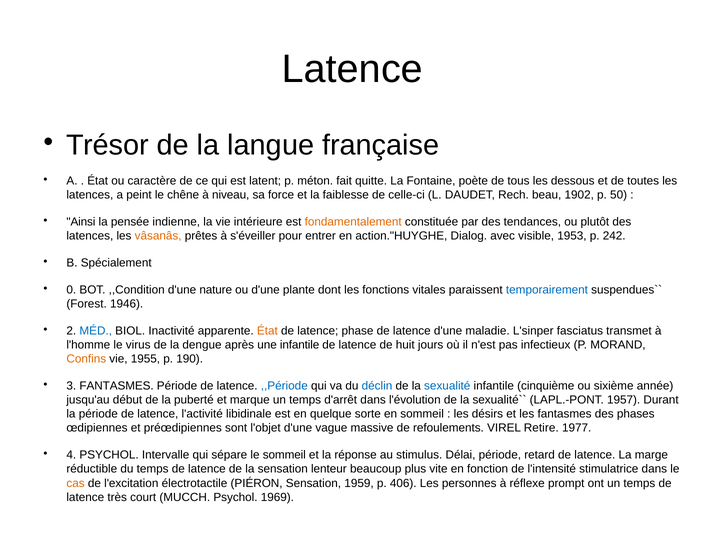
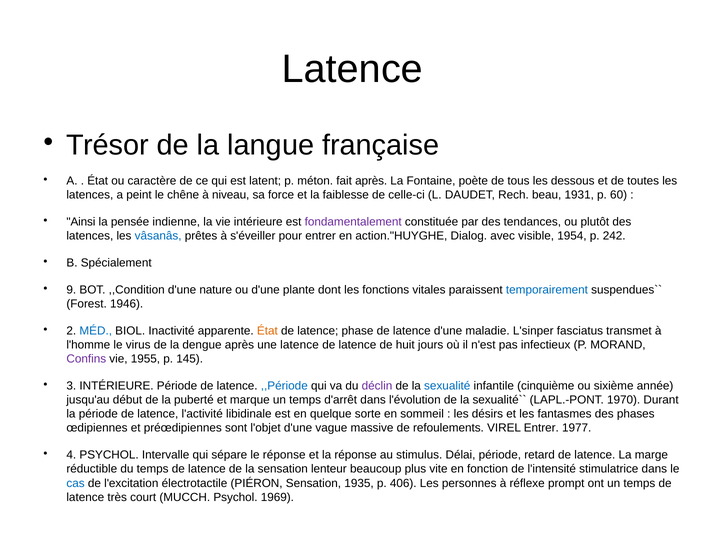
fait quitte: quitte -> après
1902: 1902 -> 1931
50: 50 -> 60
fondamentalement colour: orange -> purple
vâsanâs colour: orange -> blue
1953: 1953 -> 1954
0: 0 -> 9
une infantile: infantile -> latence
Confins colour: orange -> purple
190: 190 -> 145
3 FANTASMES: FANTASMES -> INTÉRIEURE
déclin colour: blue -> purple
1957: 1957 -> 1970
VIREL Retire: Retire -> Entrer
le sommeil: sommeil -> réponse
cas colour: orange -> blue
1959: 1959 -> 1935
